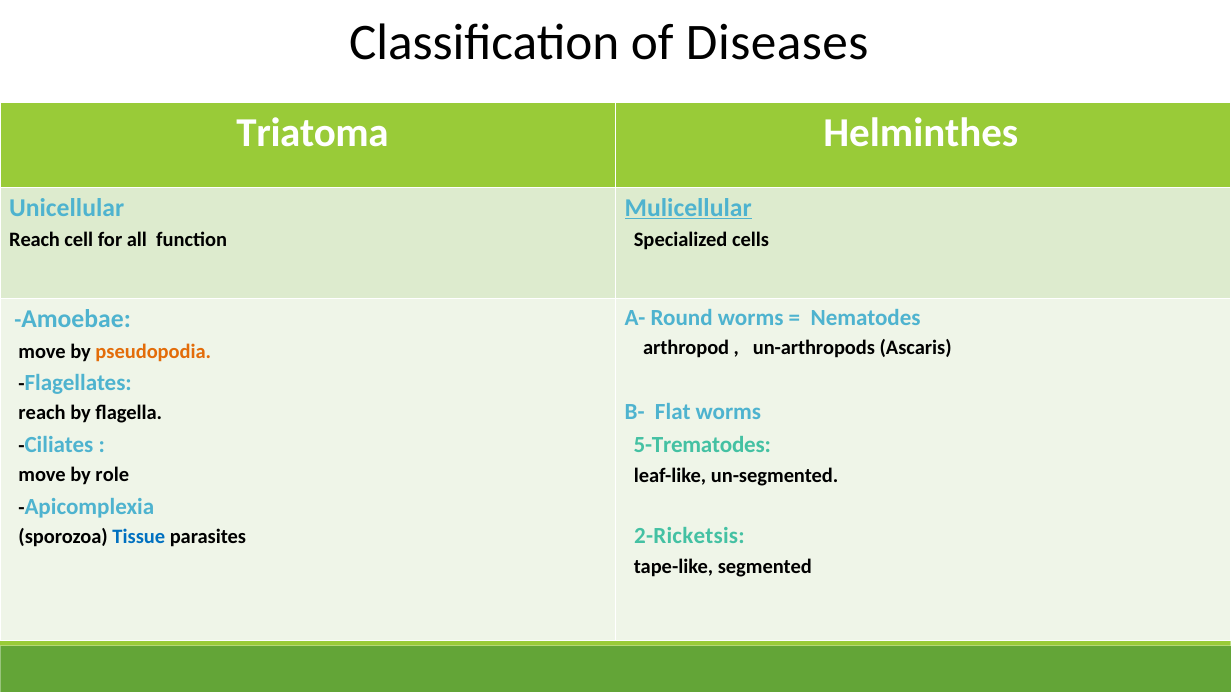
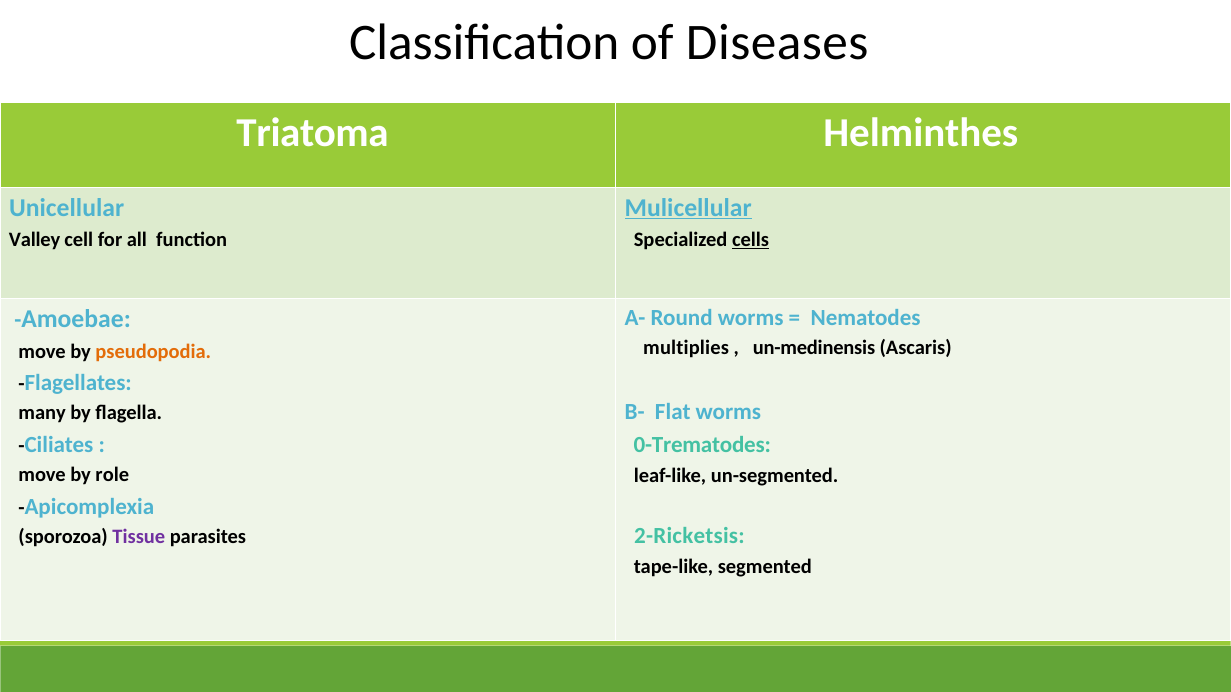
Reach at (35, 240): Reach -> Valley
cells underline: none -> present
arthropod: arthropod -> multiplies
un-arthropods: un-arthropods -> un-medinensis
reach at (42, 413): reach -> many
5-Trematodes: 5-Trematodes -> 0-Trematodes
Tissue colour: blue -> purple
